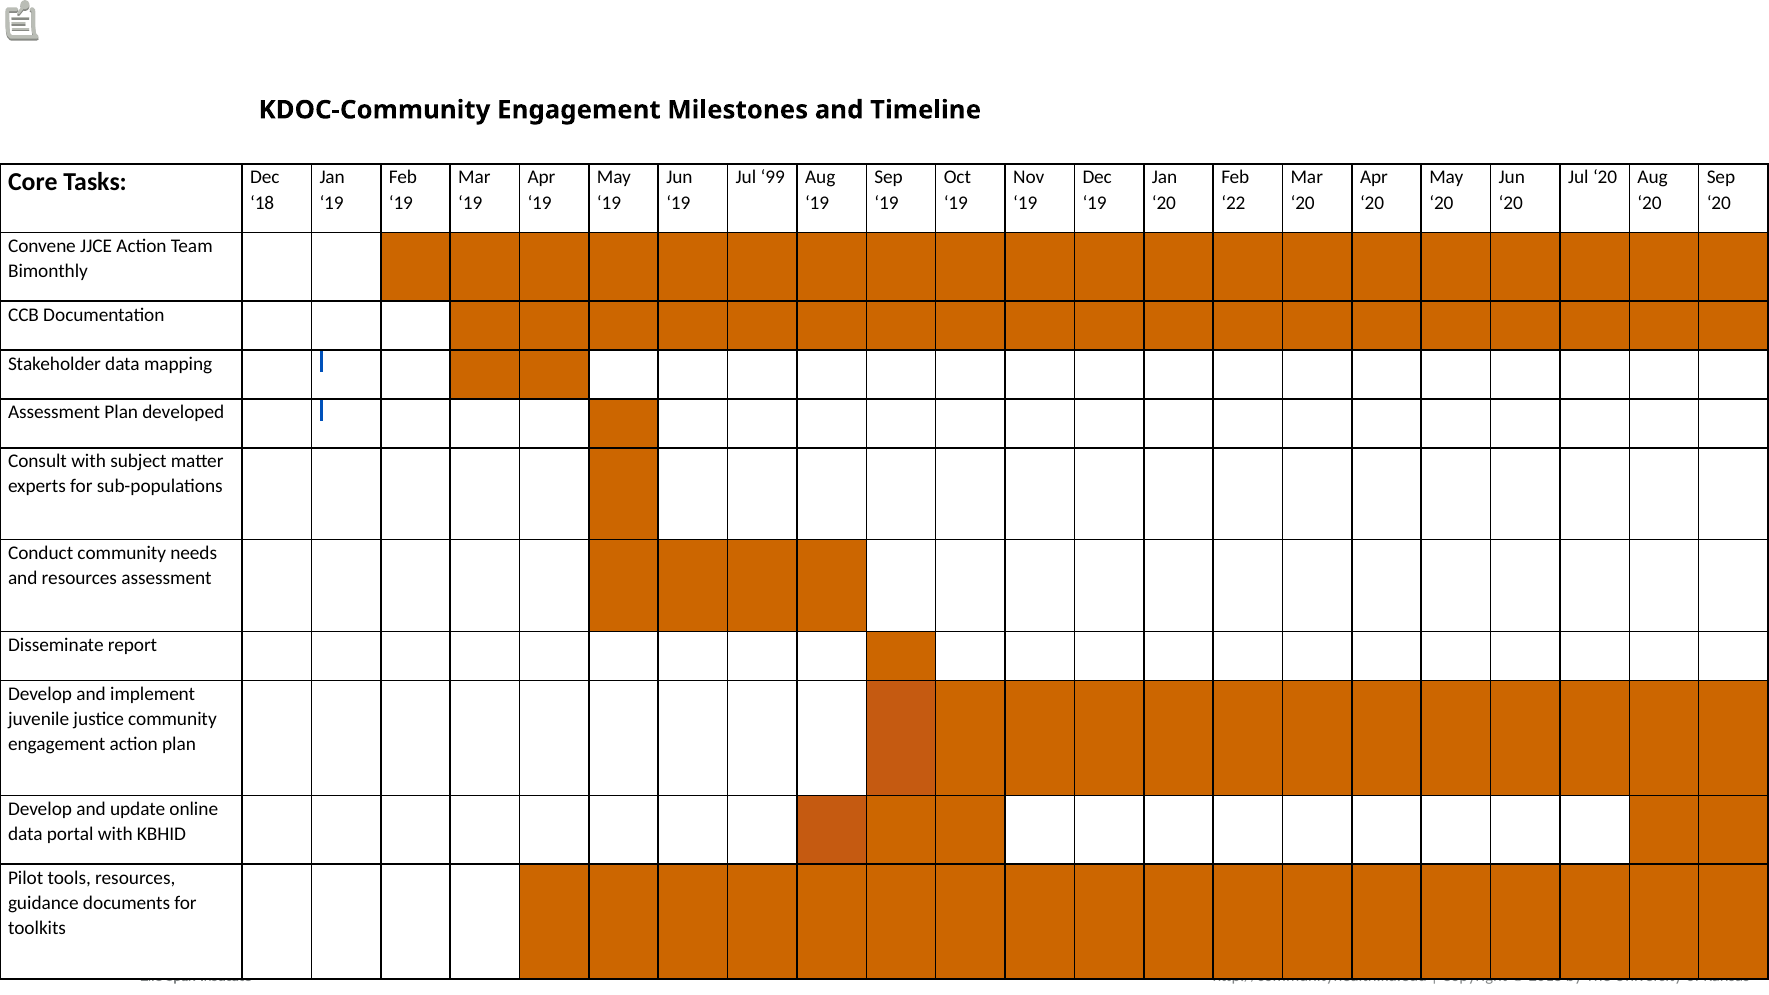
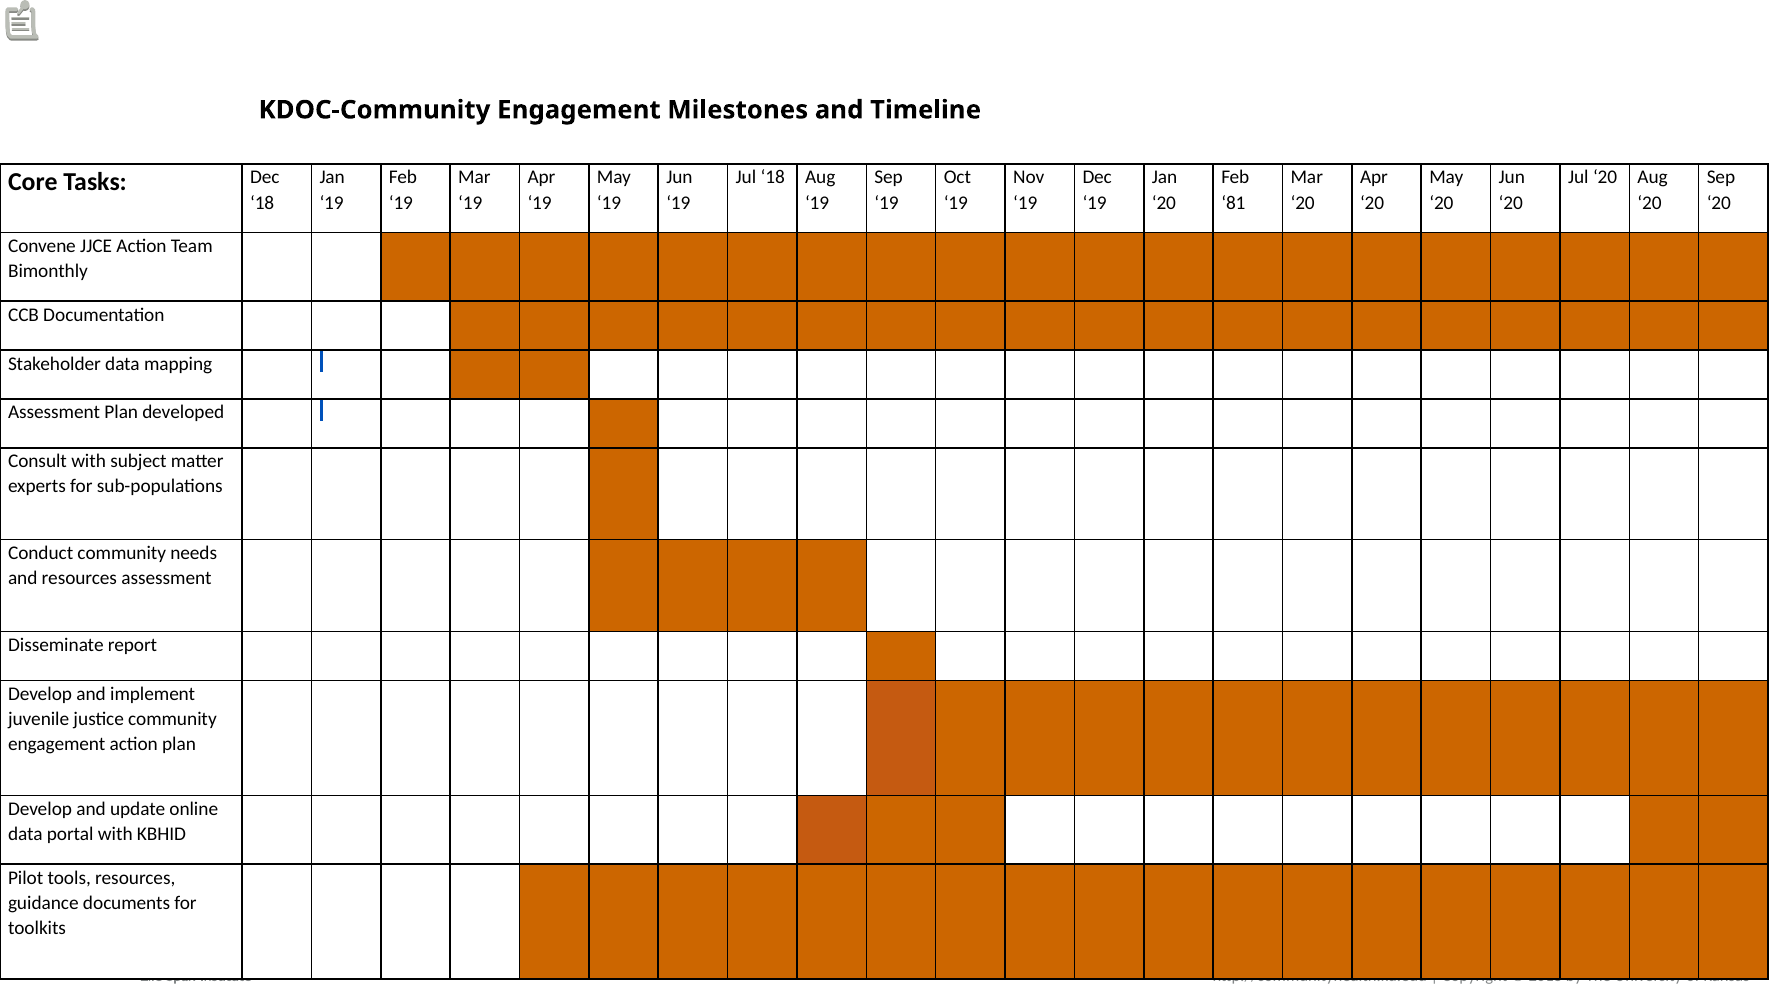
Jul 99: 99 -> 18
22: 22 -> 81
